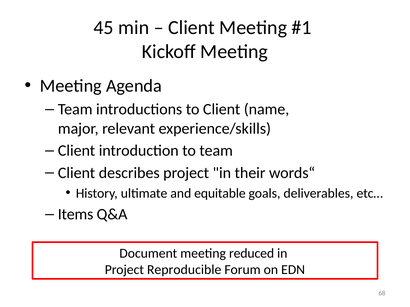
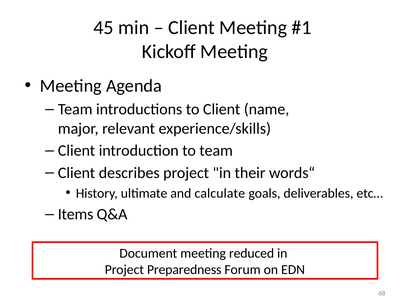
equitable: equitable -> calculate
Reproducible: Reproducible -> Preparedness
